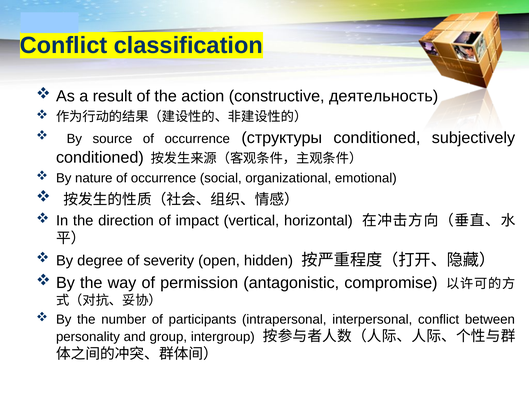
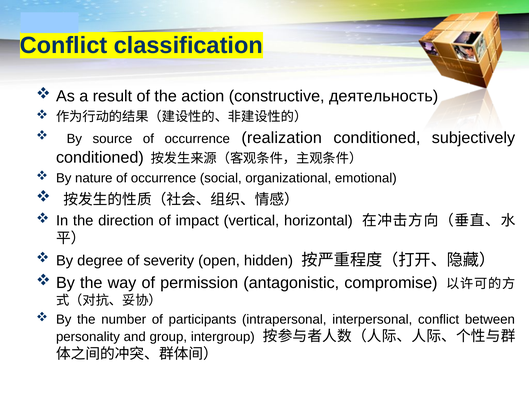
структуры: структуры -> realization
